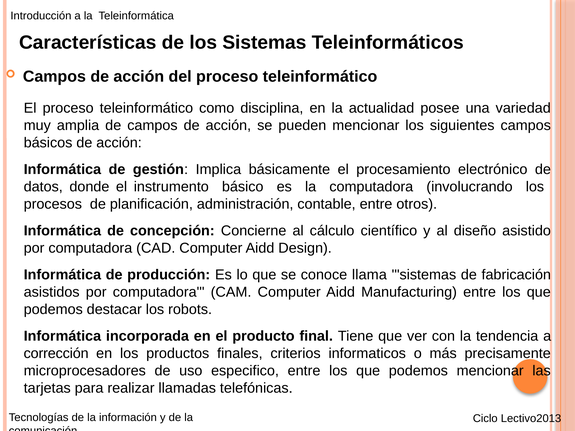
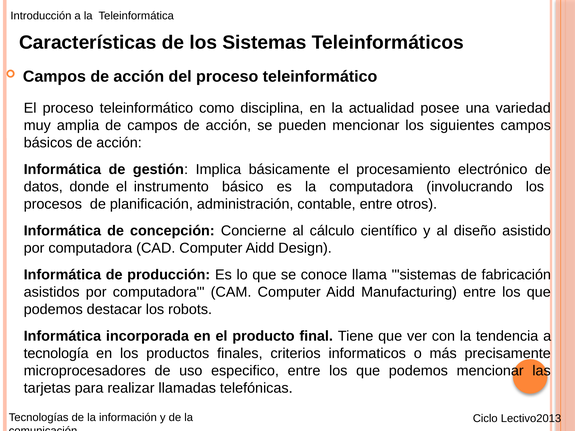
corrección: corrección -> tecnología
